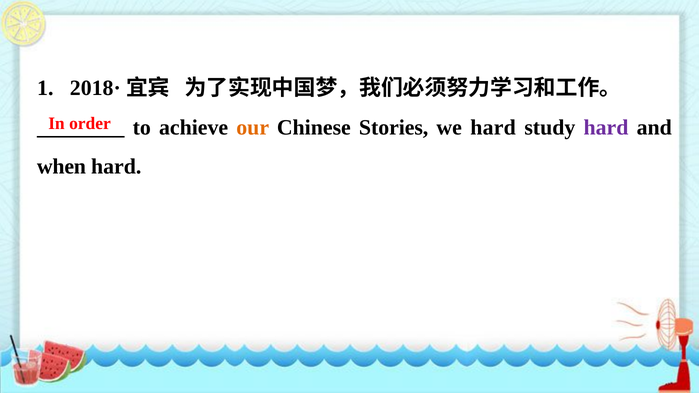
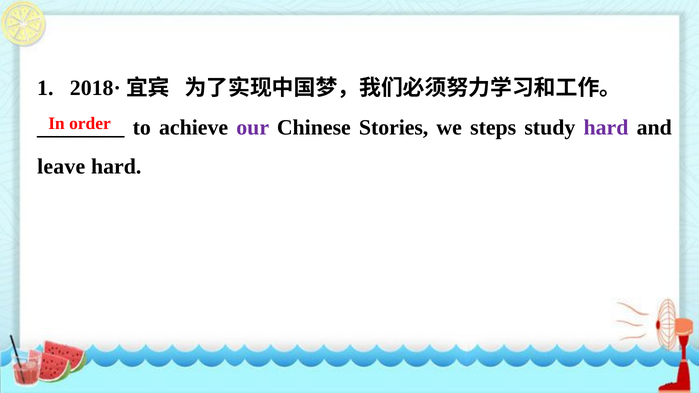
our colour: orange -> purple
we hard: hard -> steps
when: when -> leave
